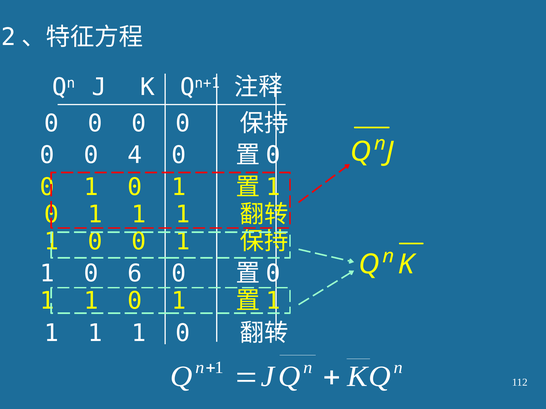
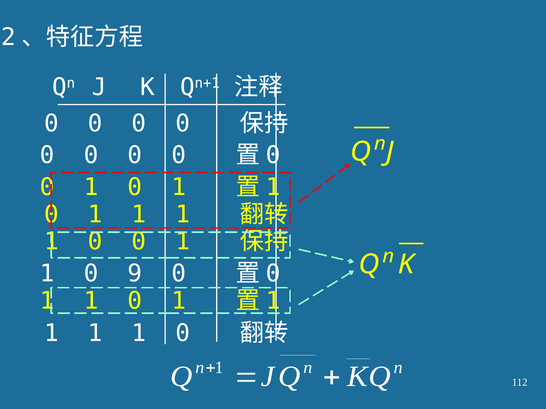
4 at (135, 155): 4 -> 0
6: 6 -> 9
